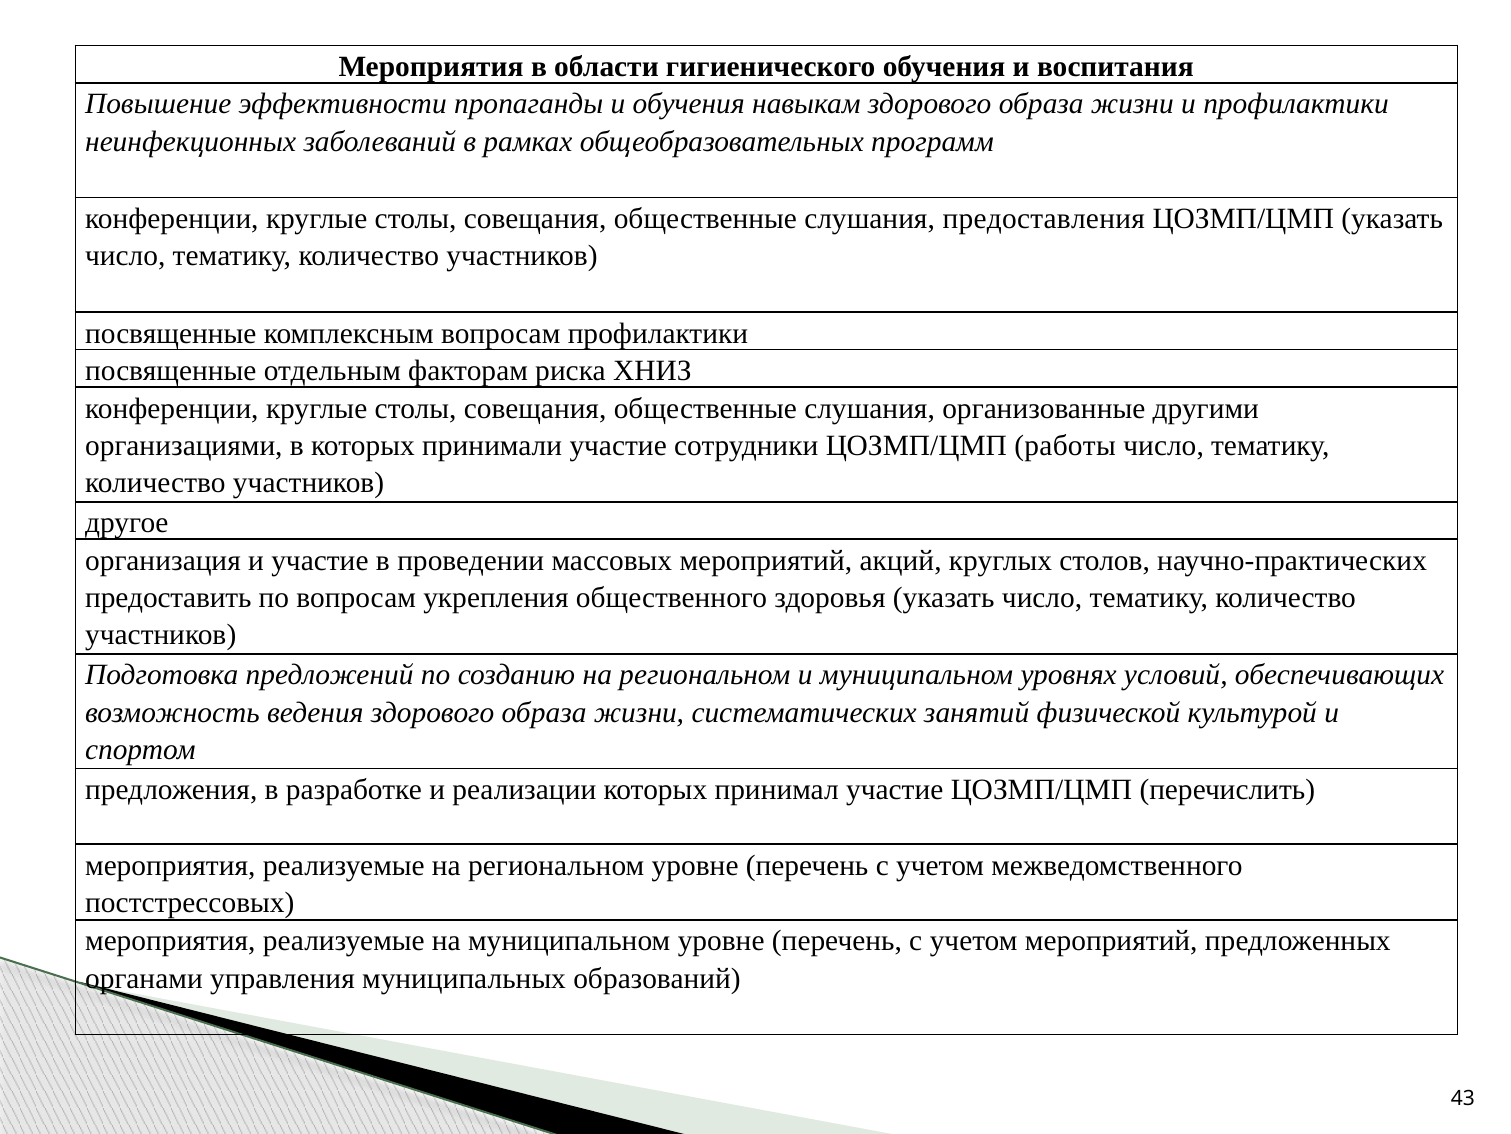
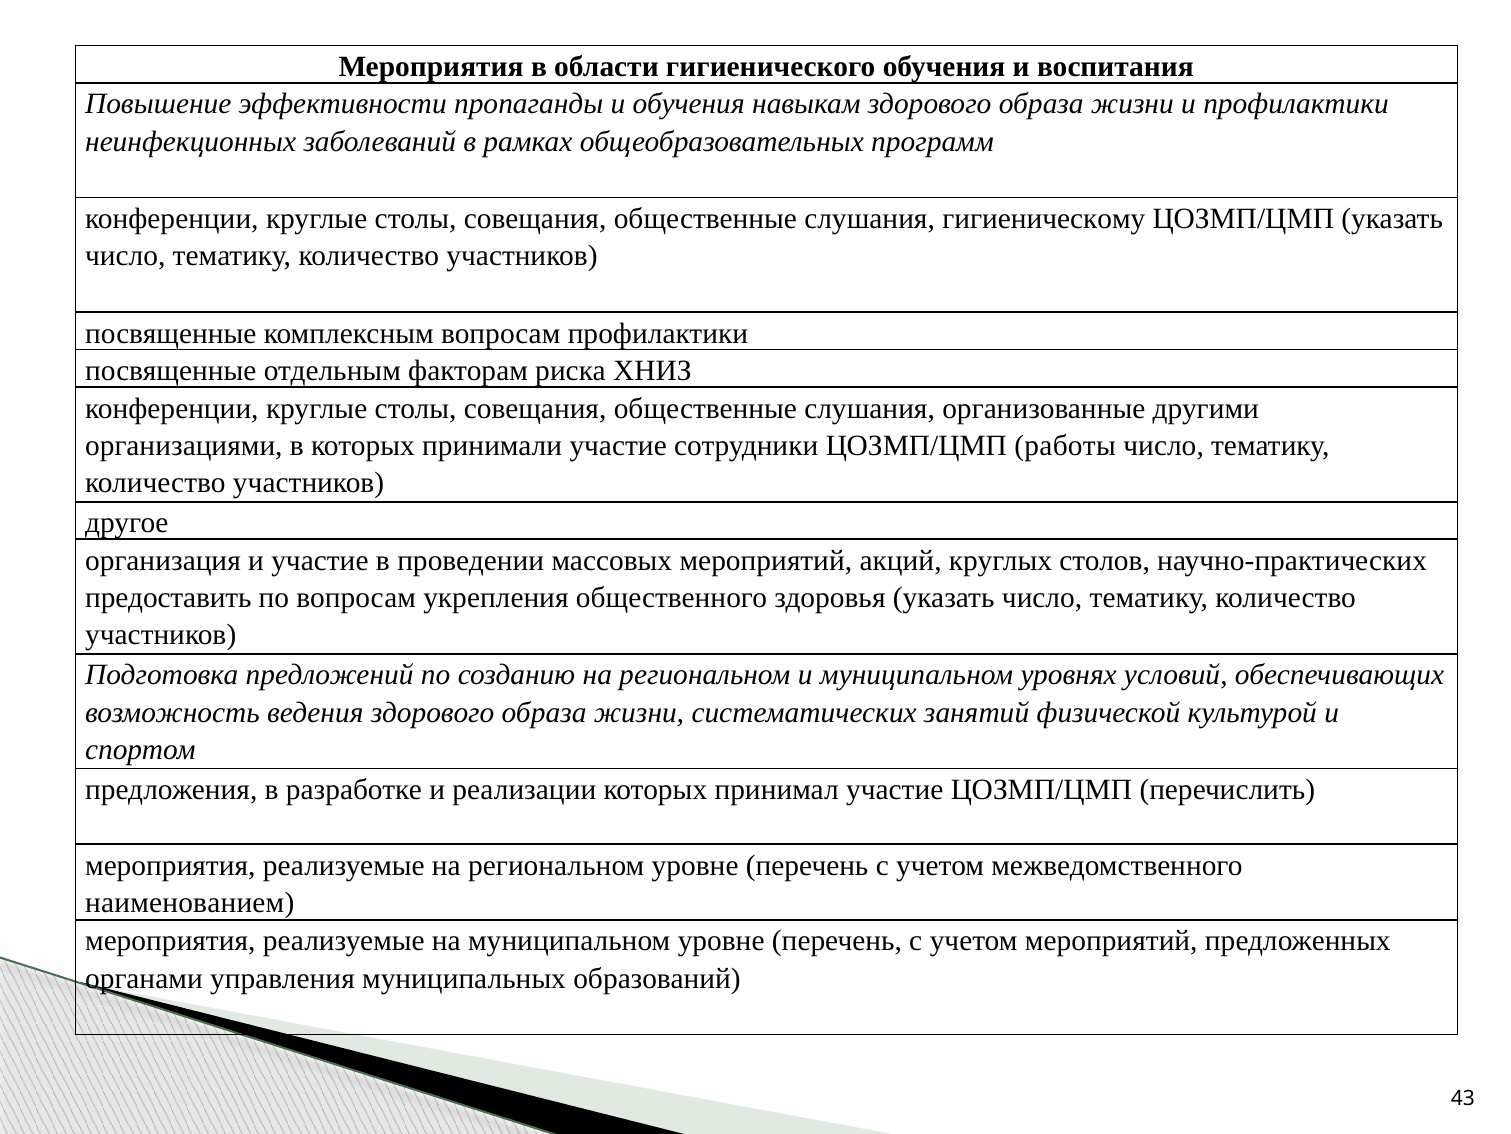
предоставления: предоставления -> гигиеническому
постстрессовых: постстрессовых -> наименованием
